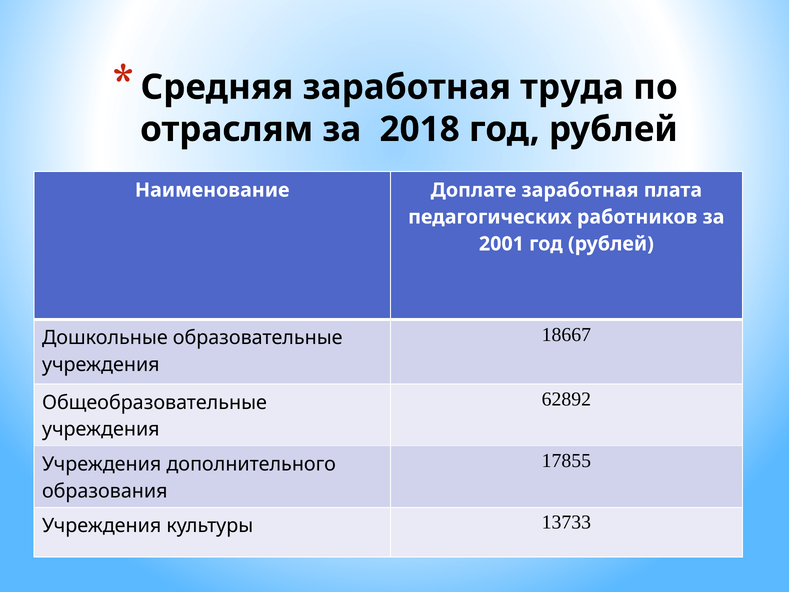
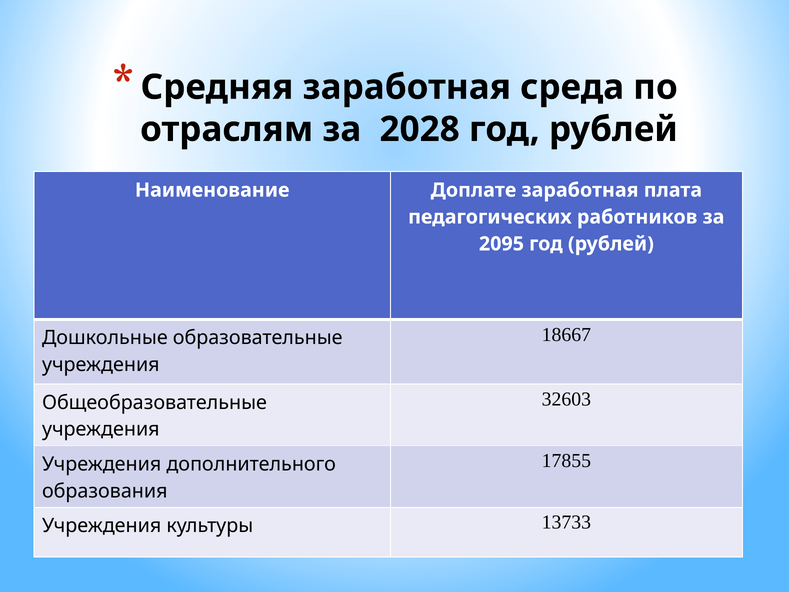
труда: труда -> среда
2018: 2018 -> 2028
2001: 2001 -> 2095
62892: 62892 -> 32603
